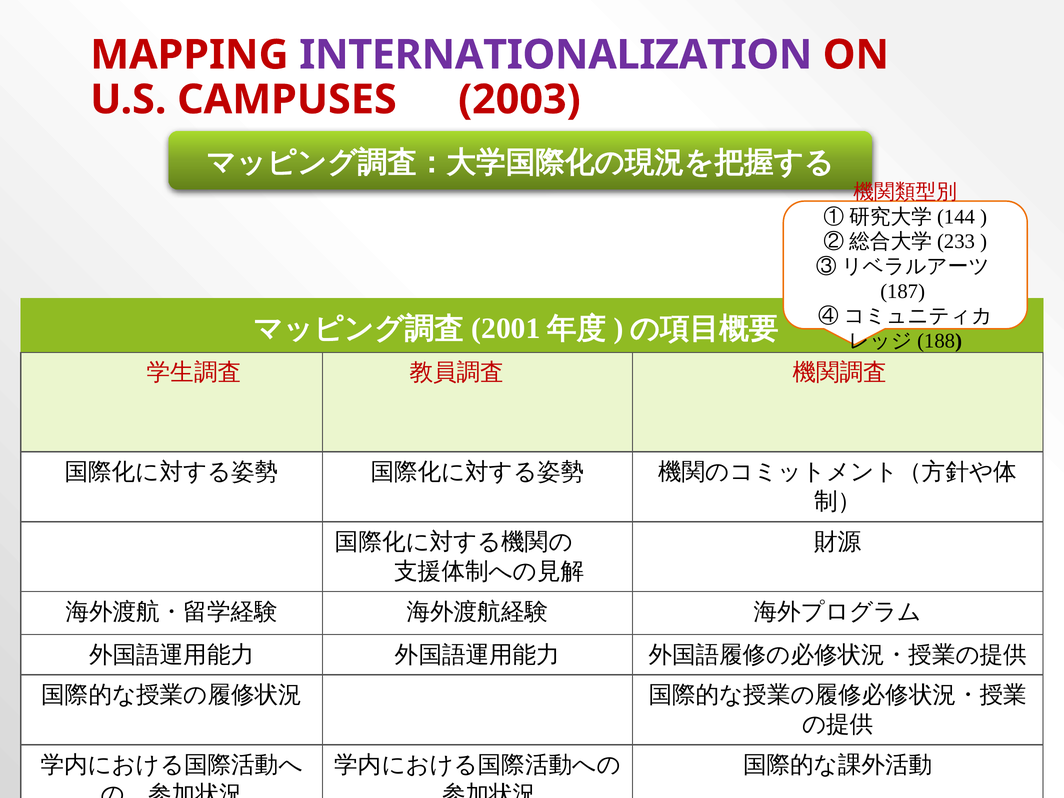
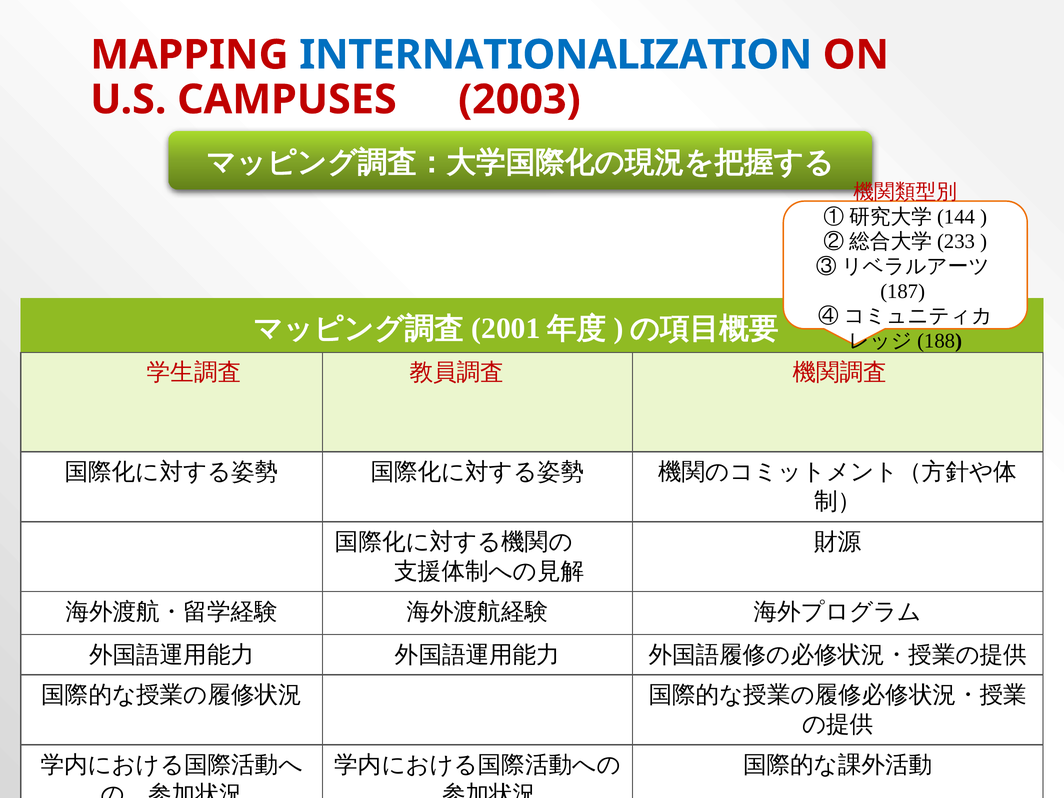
INTERNATIONALIZATION colour: purple -> blue
